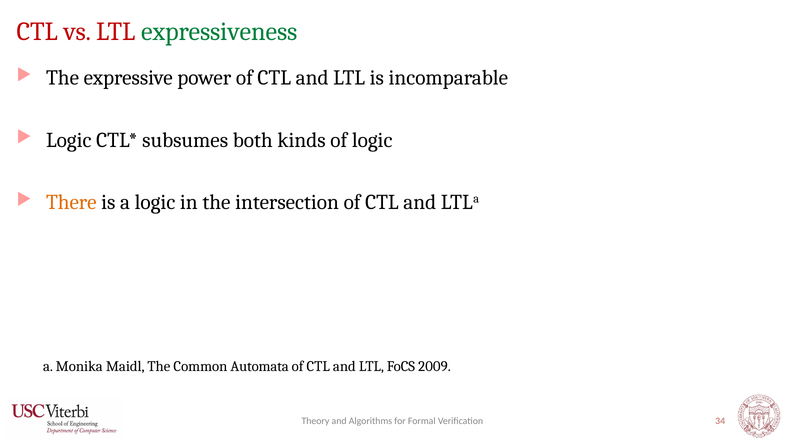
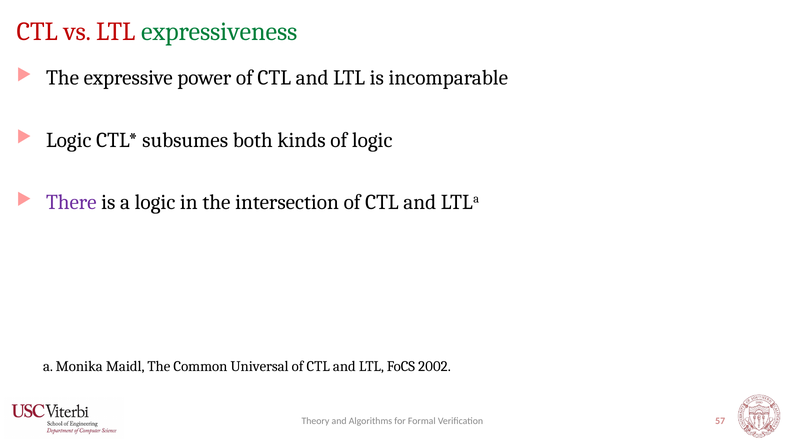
There colour: orange -> purple
Automata: Automata -> Universal
2009: 2009 -> 2002
34: 34 -> 57
